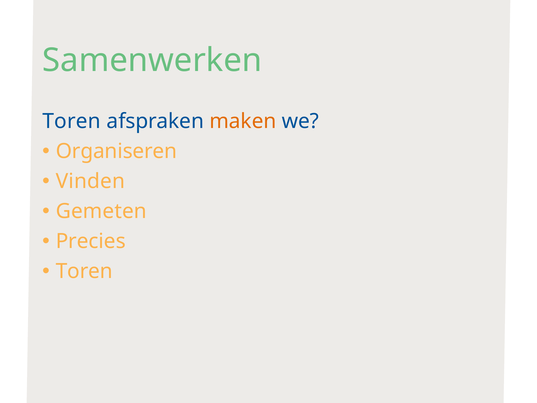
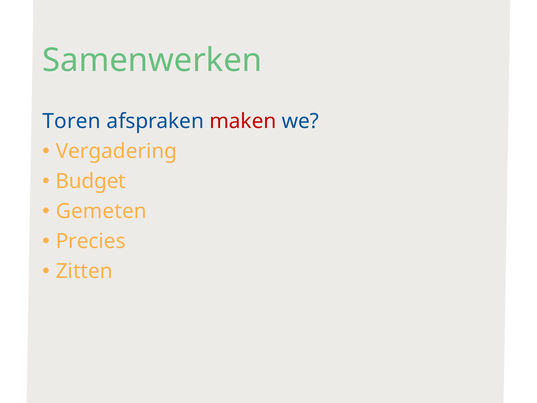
maken colour: orange -> red
Organiseren: Organiseren -> Vergadering
Vinden: Vinden -> Budget
Toren at (84, 271): Toren -> Zitten
